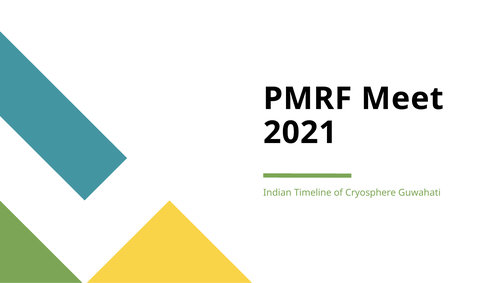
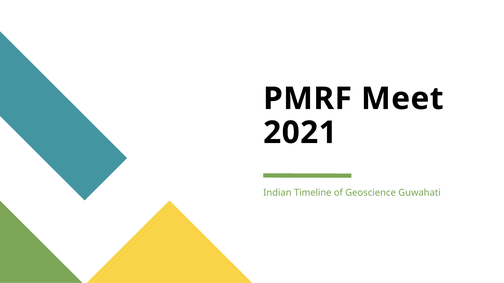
Cryosphere: Cryosphere -> Geoscience
